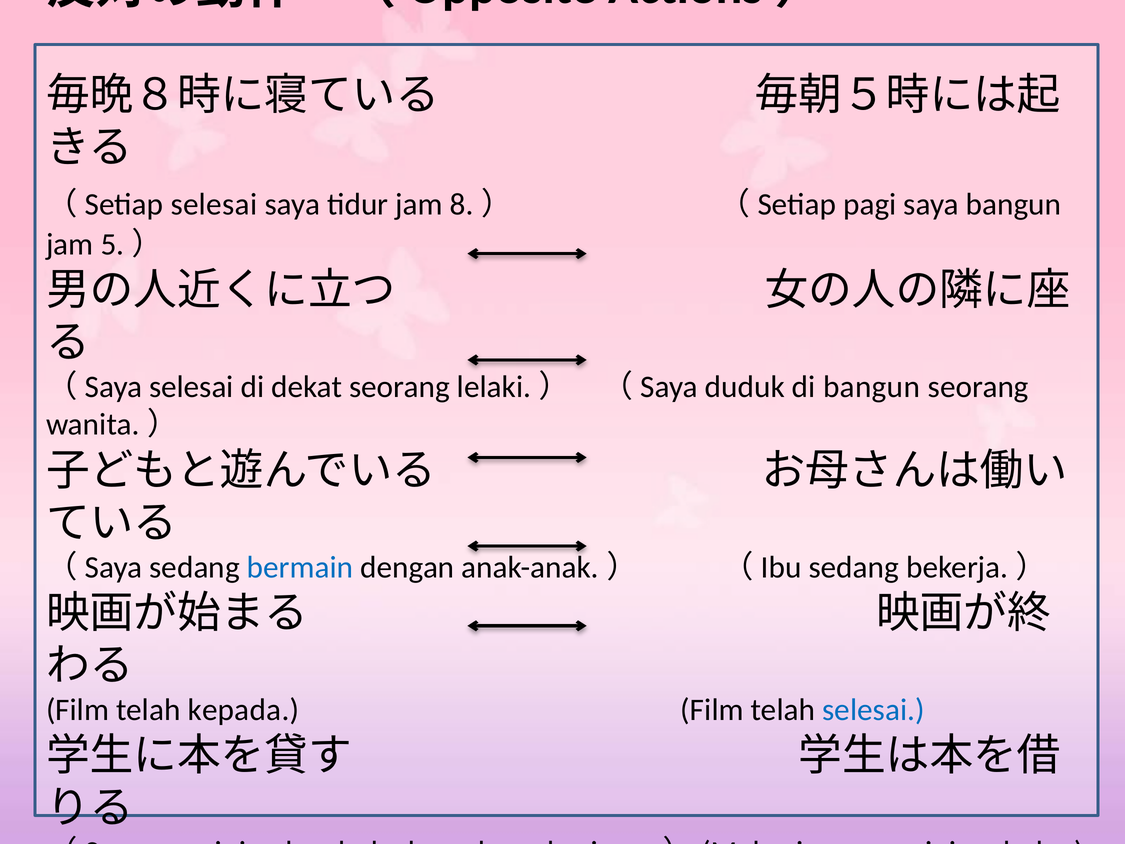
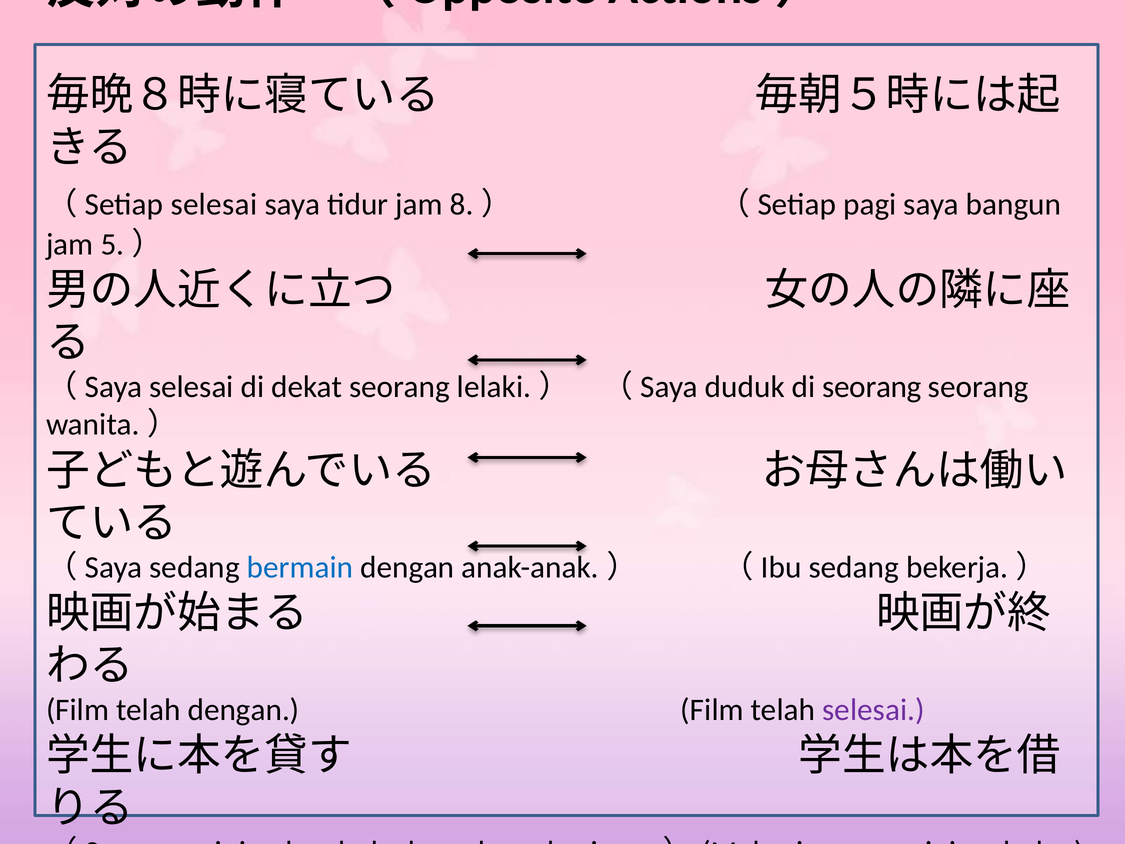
di bangun: bangun -> seorang
telah kepada: kepada -> dengan
selesai at (873, 710) colour: blue -> purple
